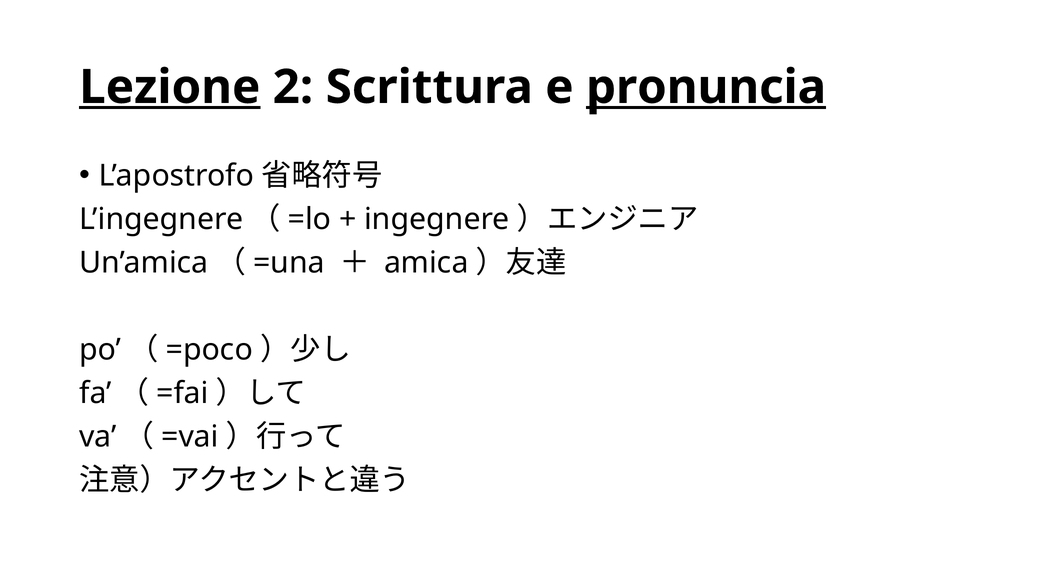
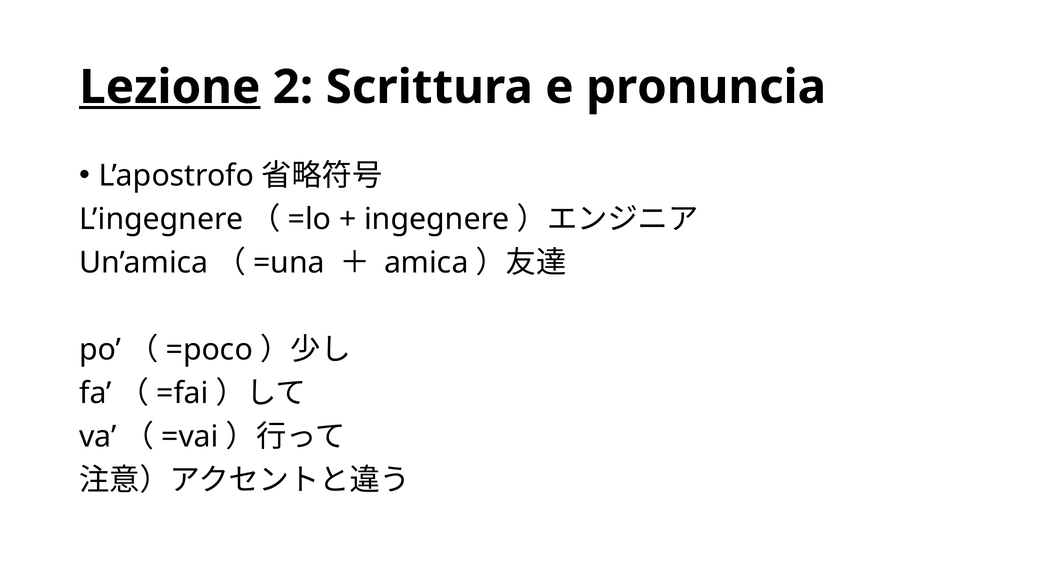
pronuncia underline: present -> none
